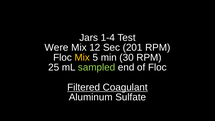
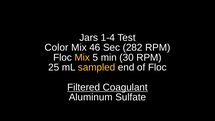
Were: Were -> Color
12: 12 -> 46
201: 201 -> 282
sampled colour: light green -> yellow
